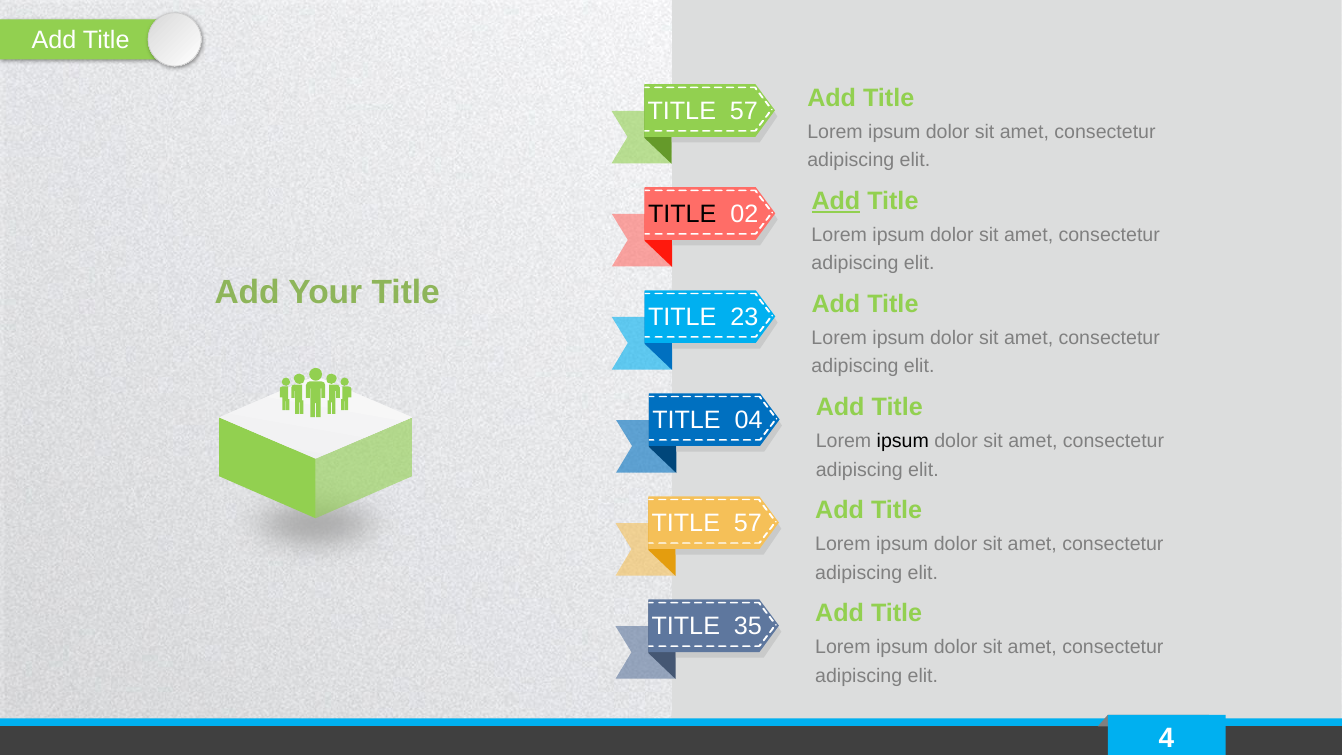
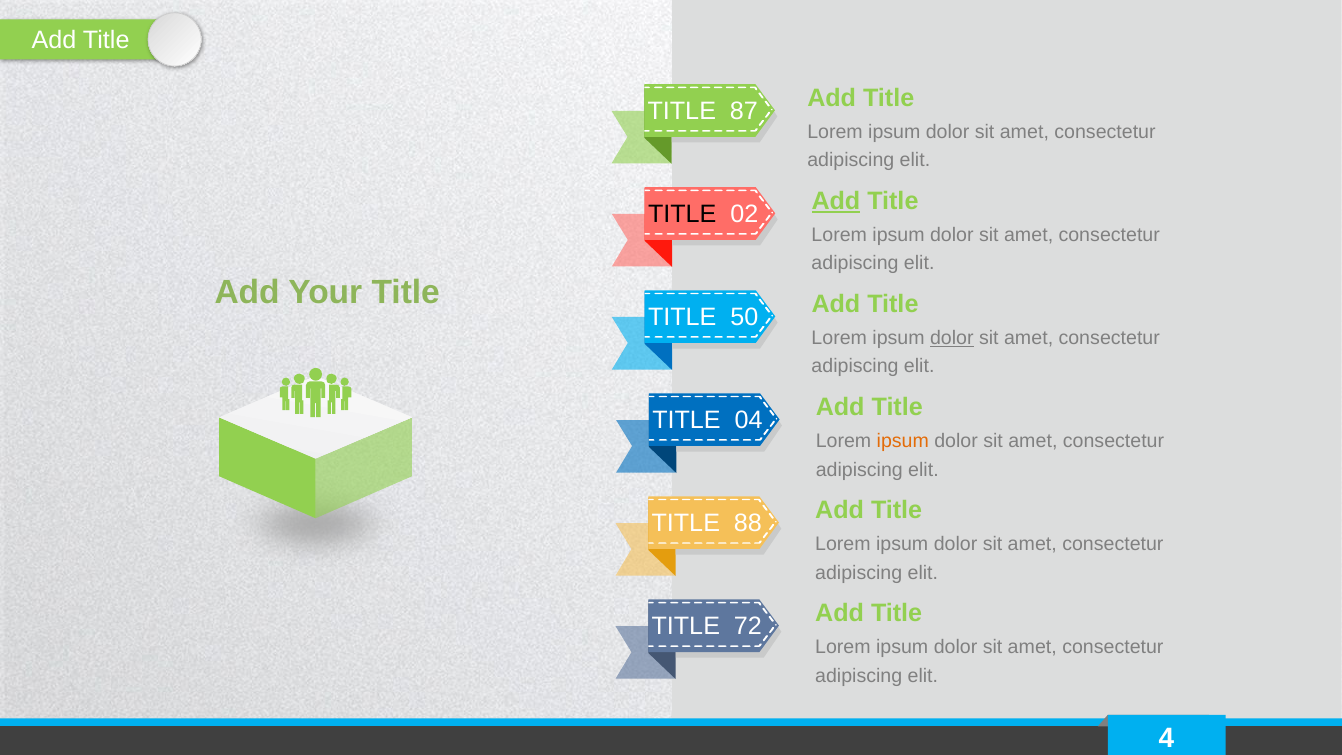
57 at (744, 111): 57 -> 87
23: 23 -> 50
dolor at (952, 338) underline: none -> present
ipsum at (903, 441) colour: black -> orange
57 at (748, 523): 57 -> 88
35: 35 -> 72
